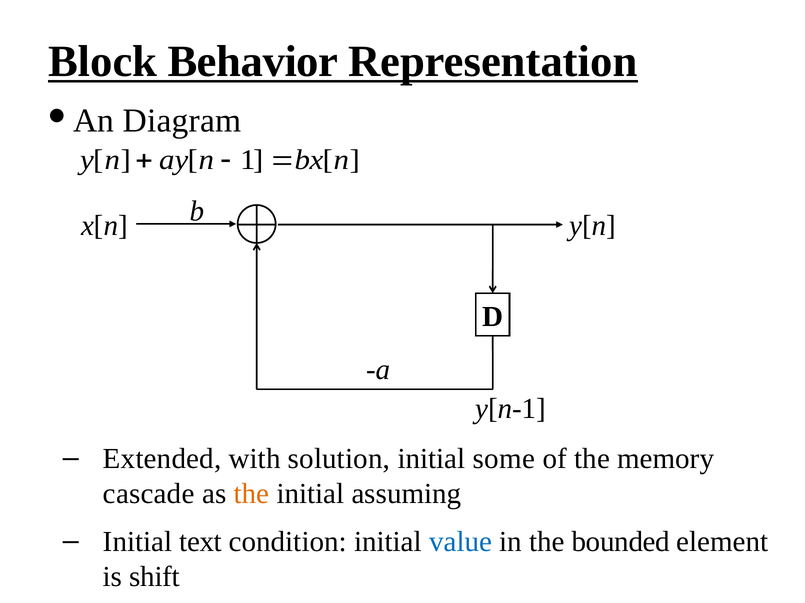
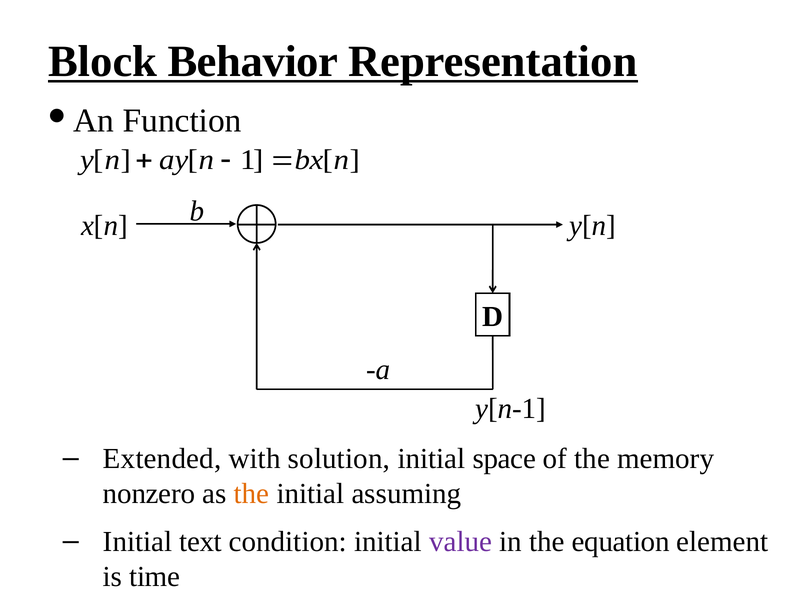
Diagram: Diagram -> Function
some: some -> space
cascade: cascade -> nonzero
value colour: blue -> purple
bounded: bounded -> equation
shift: shift -> time
